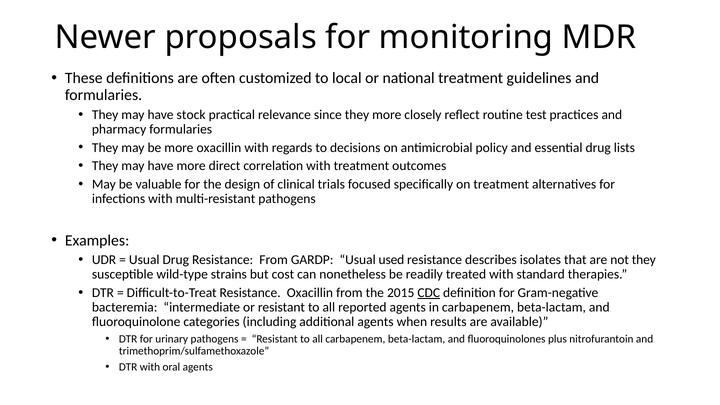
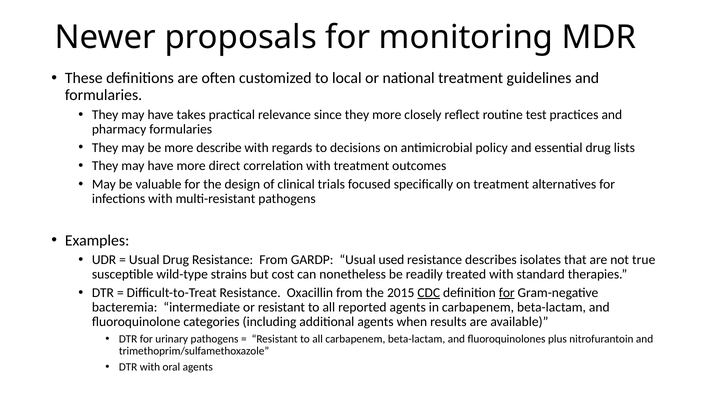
stock: stock -> takes
more oxacillin: oxacillin -> describe
not they: they -> true
for at (507, 293) underline: none -> present
